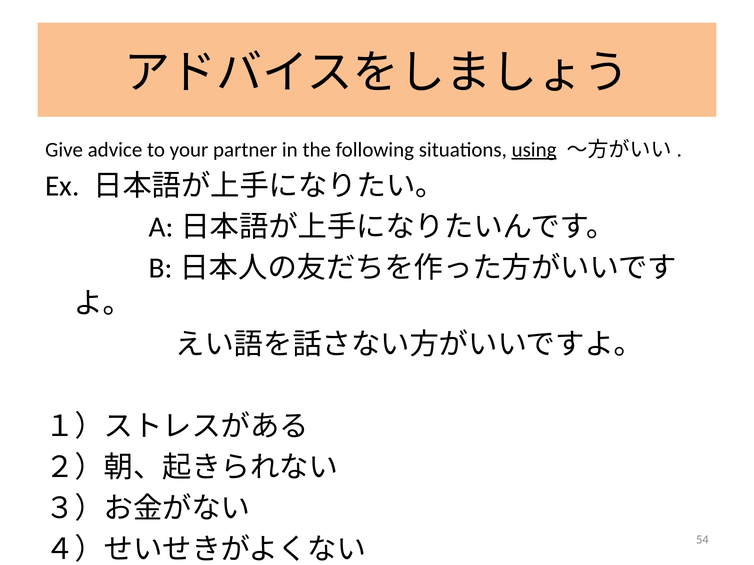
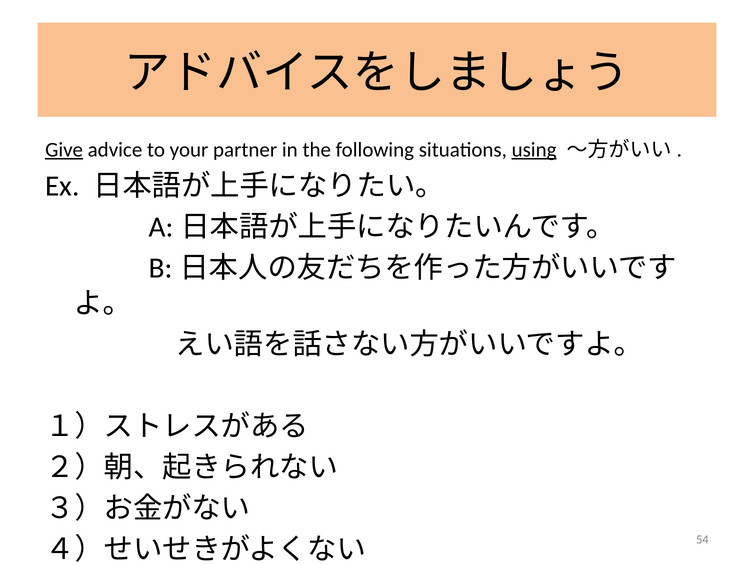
Give underline: none -> present
